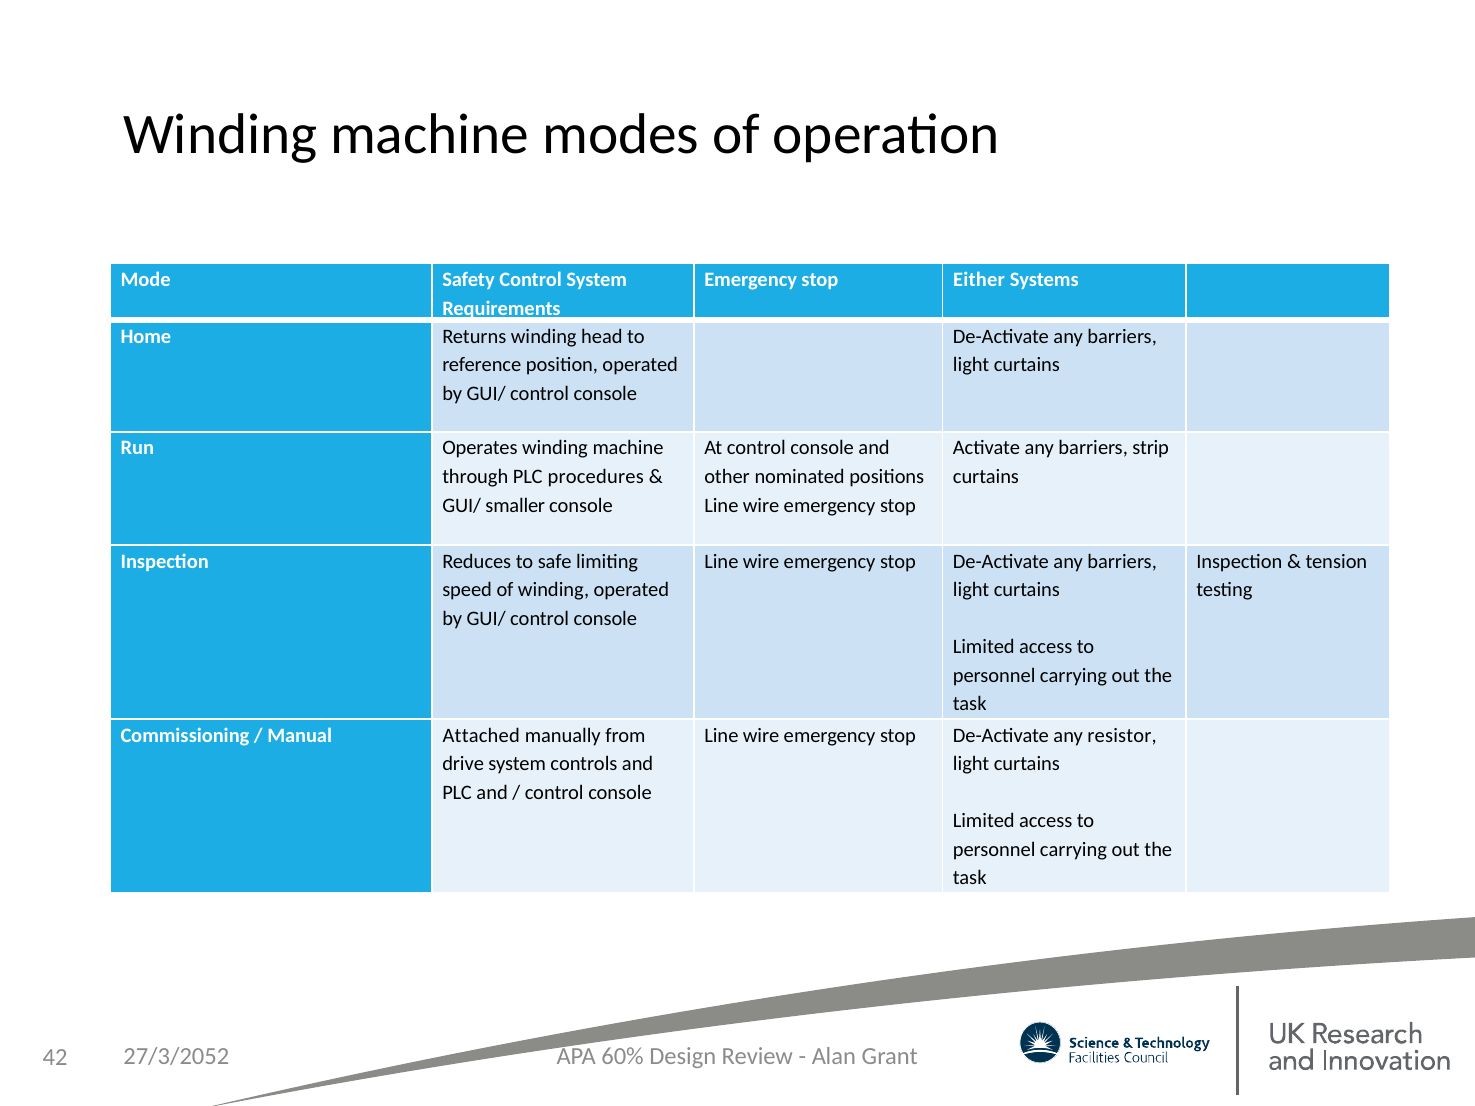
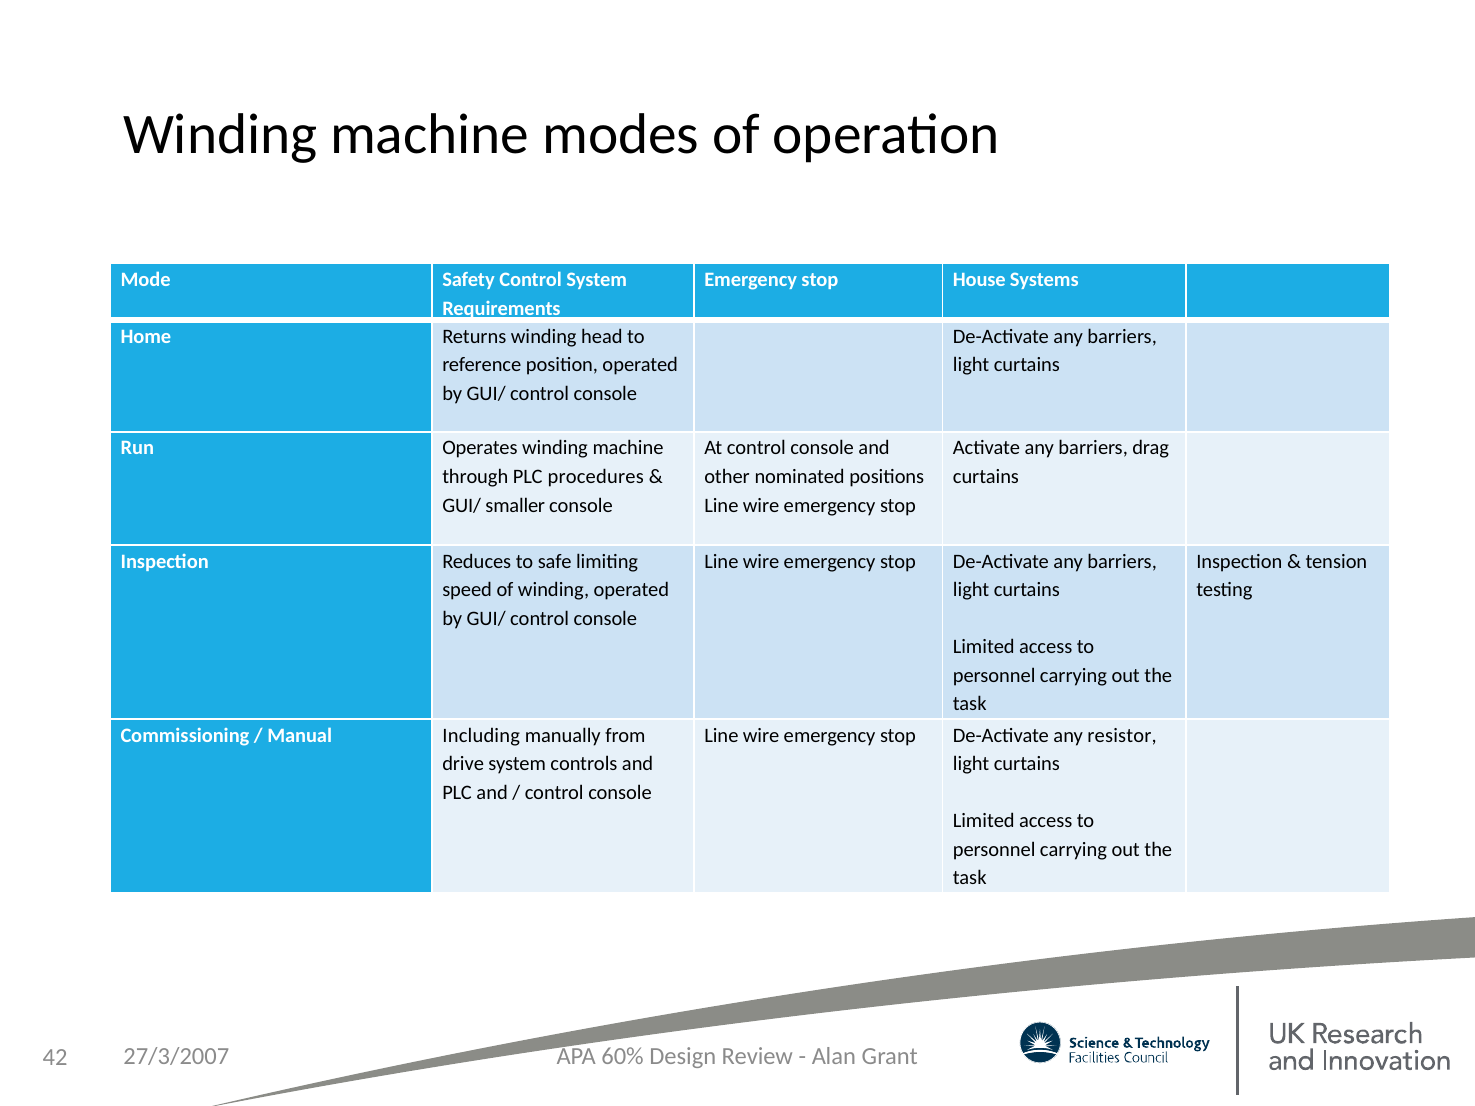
Either: Either -> House
strip: strip -> drag
Attached: Attached -> Including
27/3/2052: 27/3/2052 -> 27/3/2007
